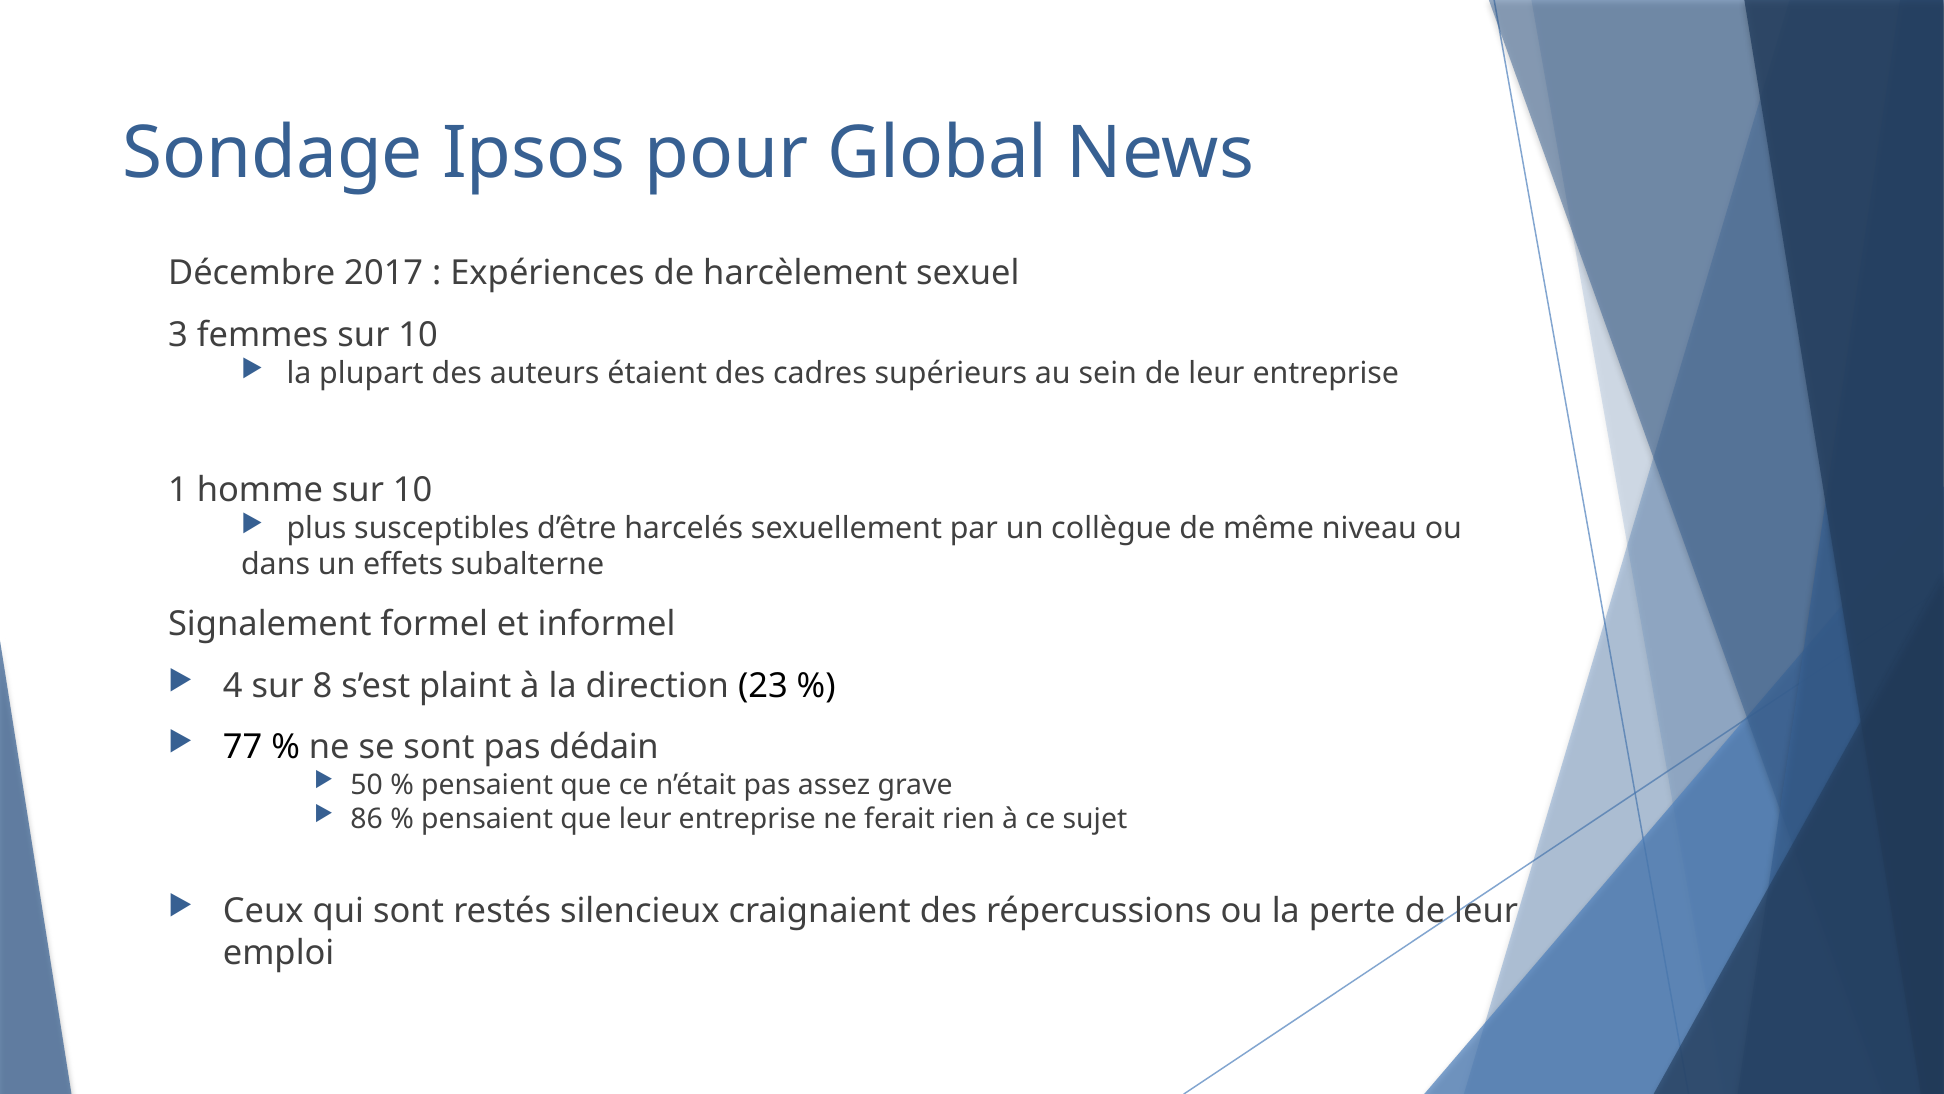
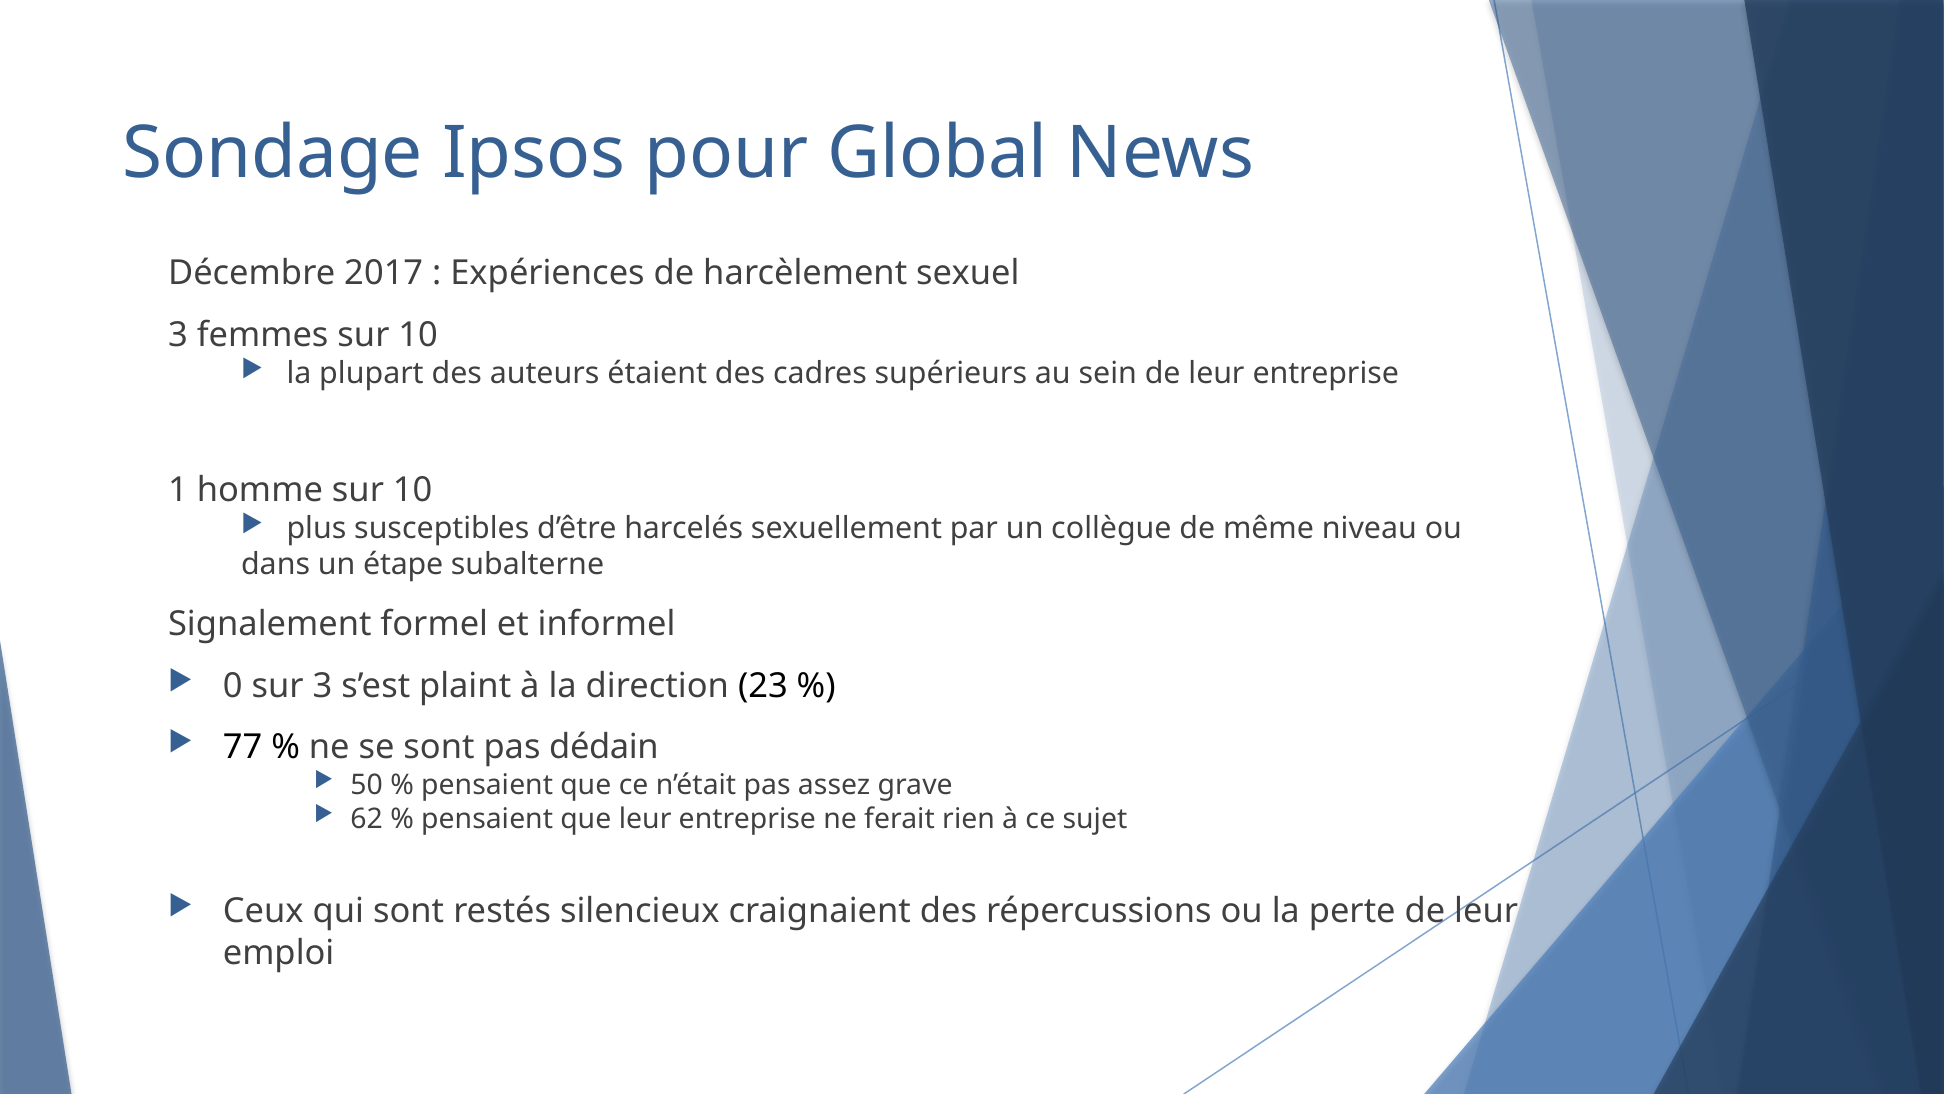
effets: effets -> étape
4: 4 -> 0
sur 8: 8 -> 3
86: 86 -> 62
